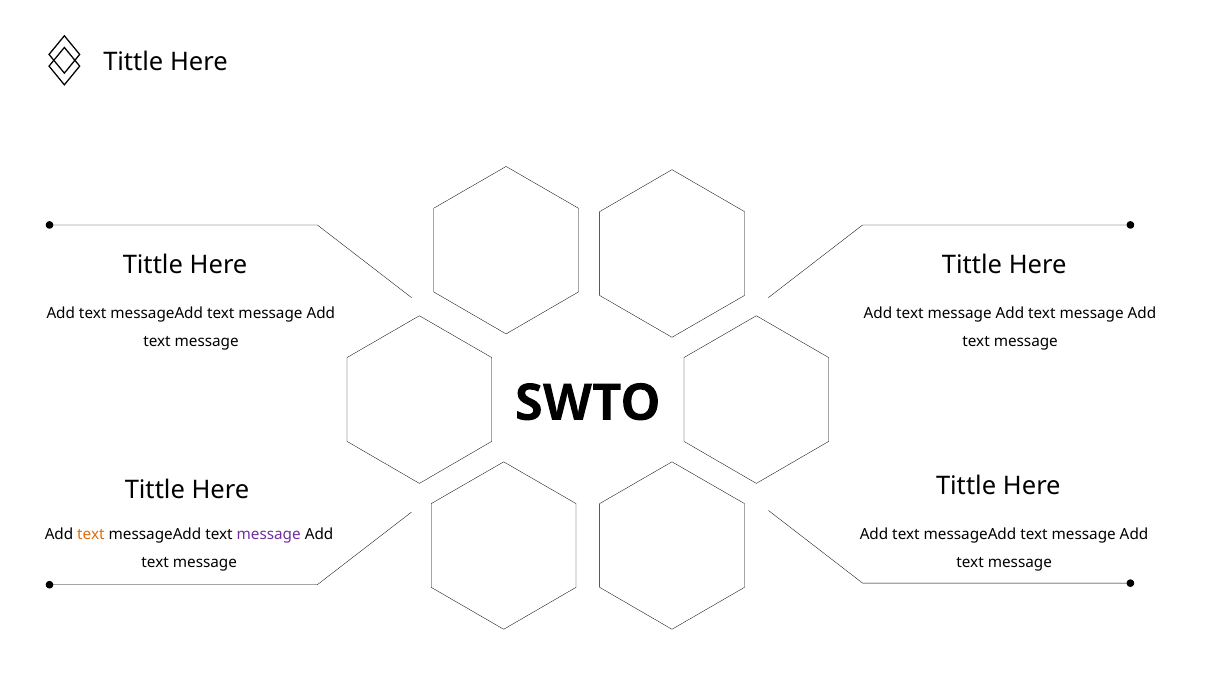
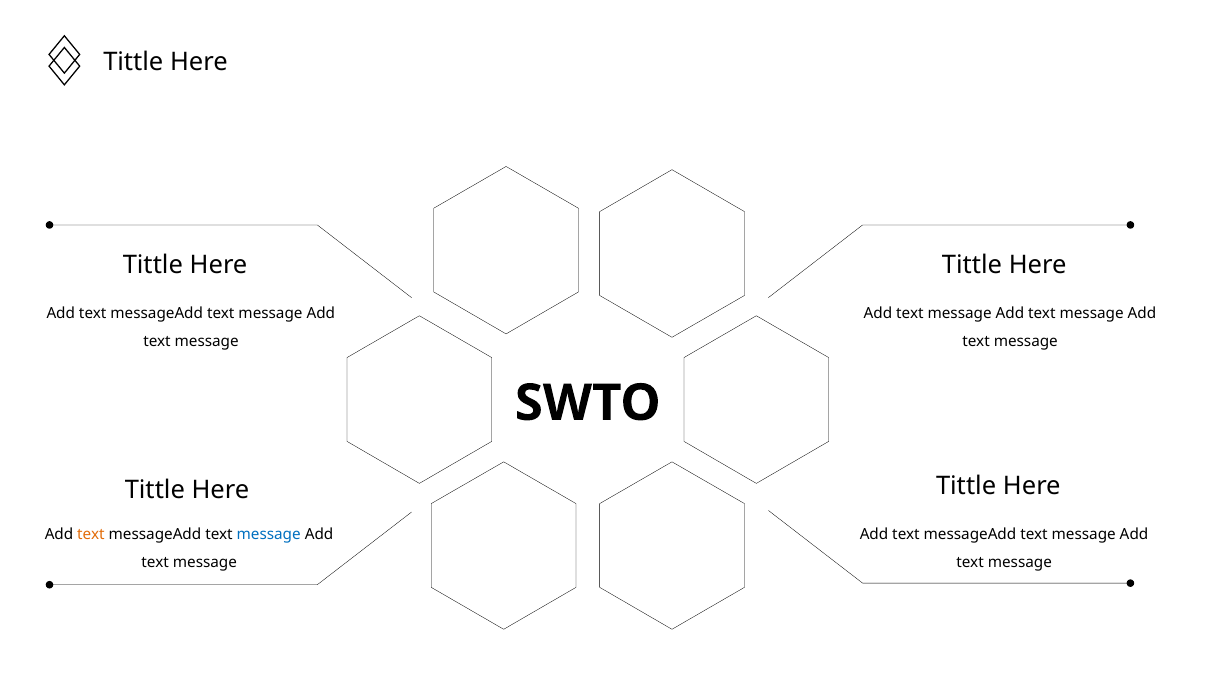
message at (269, 534) colour: purple -> blue
